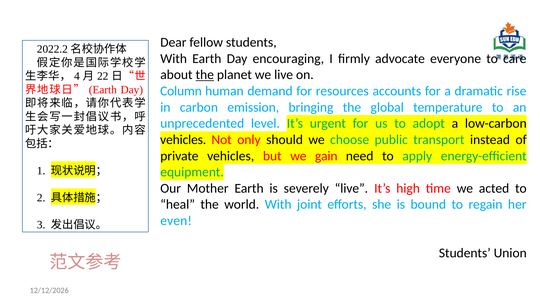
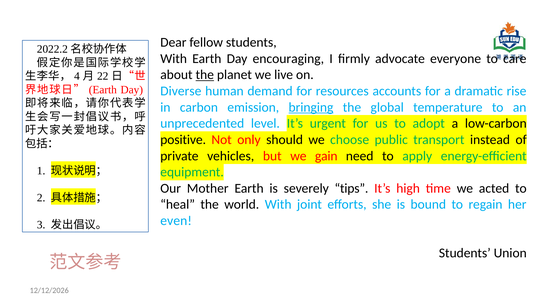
Column: Column -> Diverse
bringing underline: none -> present
vehicles at (183, 140): vehicles -> positive
severely live: live -> tips
